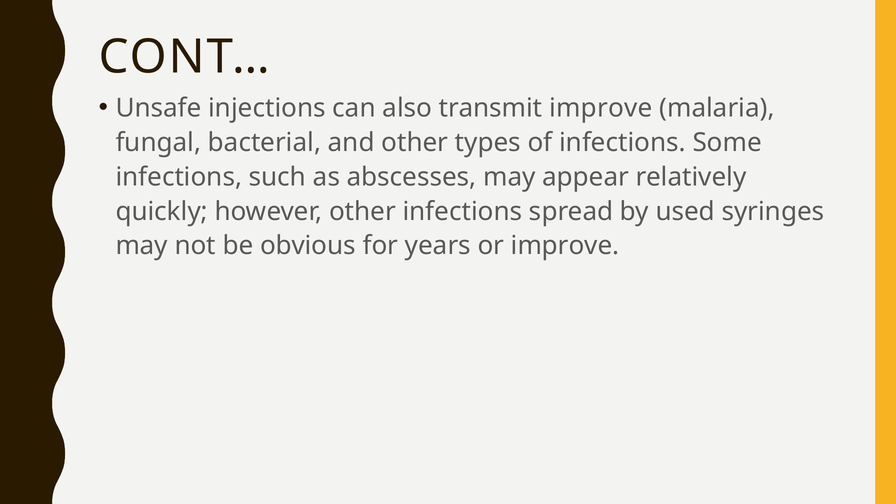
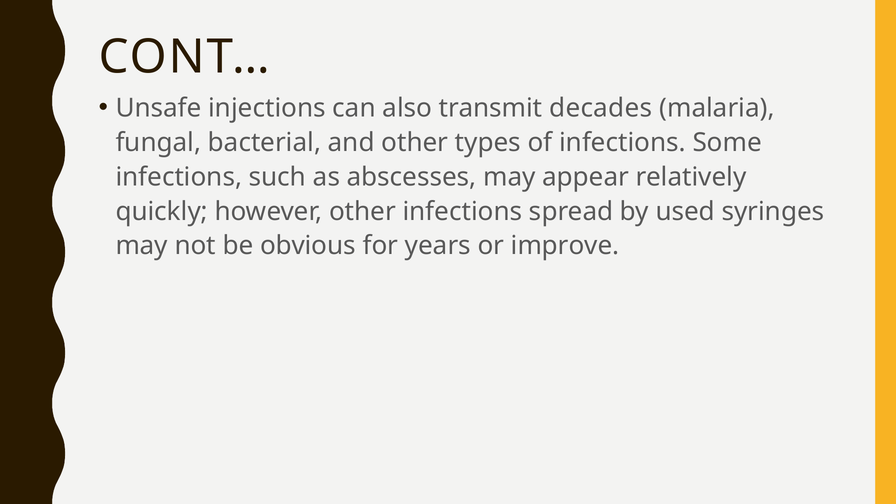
transmit improve: improve -> decades
